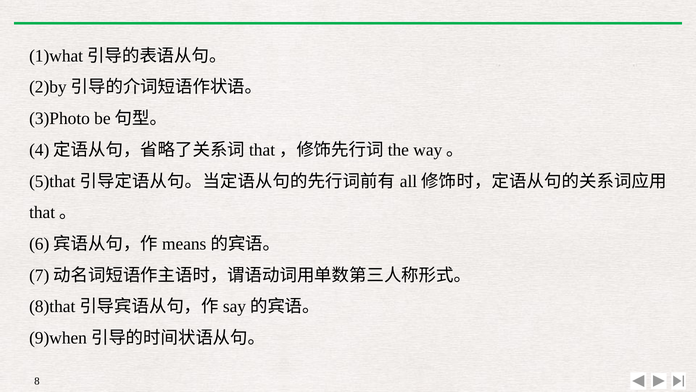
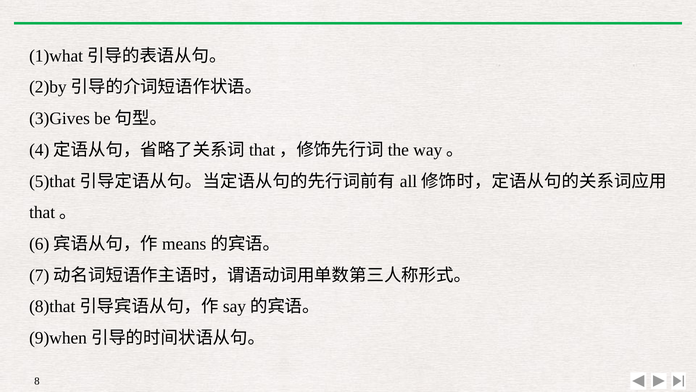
3)Photo: 3)Photo -> 3)Gives
